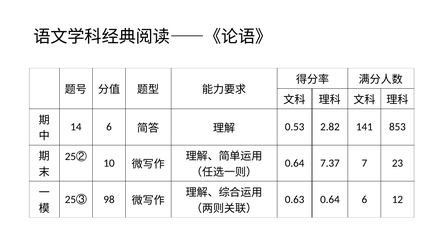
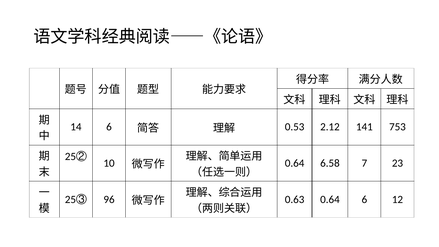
2.82: 2.82 -> 2.12
853: 853 -> 753
7.37: 7.37 -> 6.58
98: 98 -> 96
